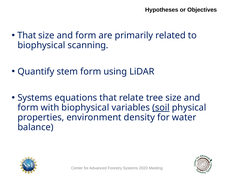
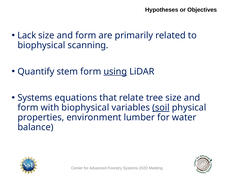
That at (27, 35): That -> Lack
using underline: none -> present
density: density -> lumber
